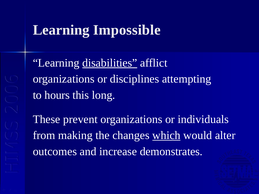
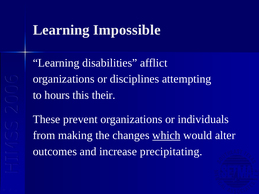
disabilities underline: present -> none
long: long -> their
demonstrates: demonstrates -> precipitating
